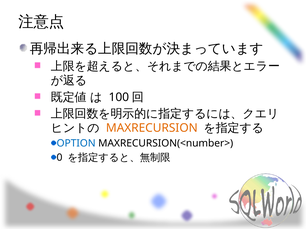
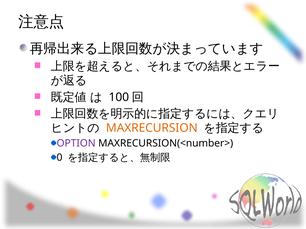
OPTION colour: blue -> purple
